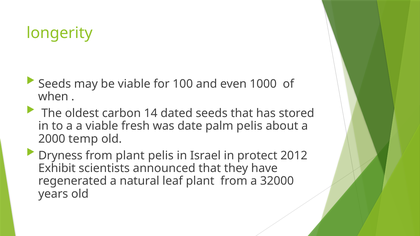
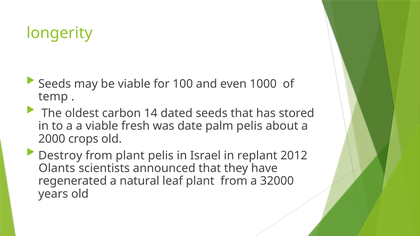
when: when -> temp
temp: temp -> crops
Dryness: Dryness -> Destroy
protect: protect -> replant
Exhibit: Exhibit -> Olants
